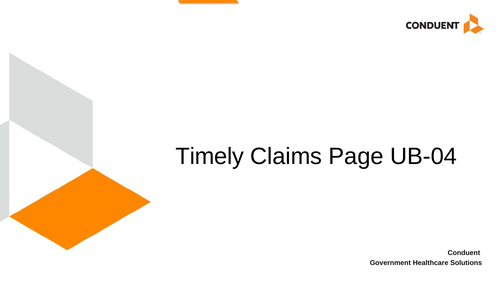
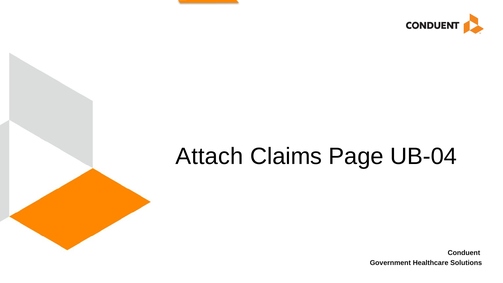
Timely: Timely -> Attach
